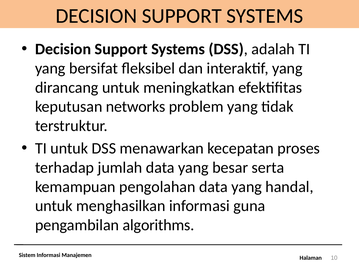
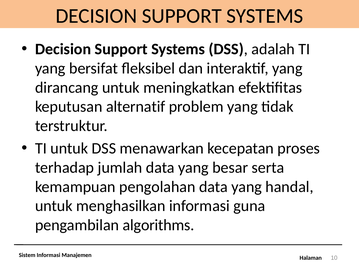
networks: networks -> alternatif
